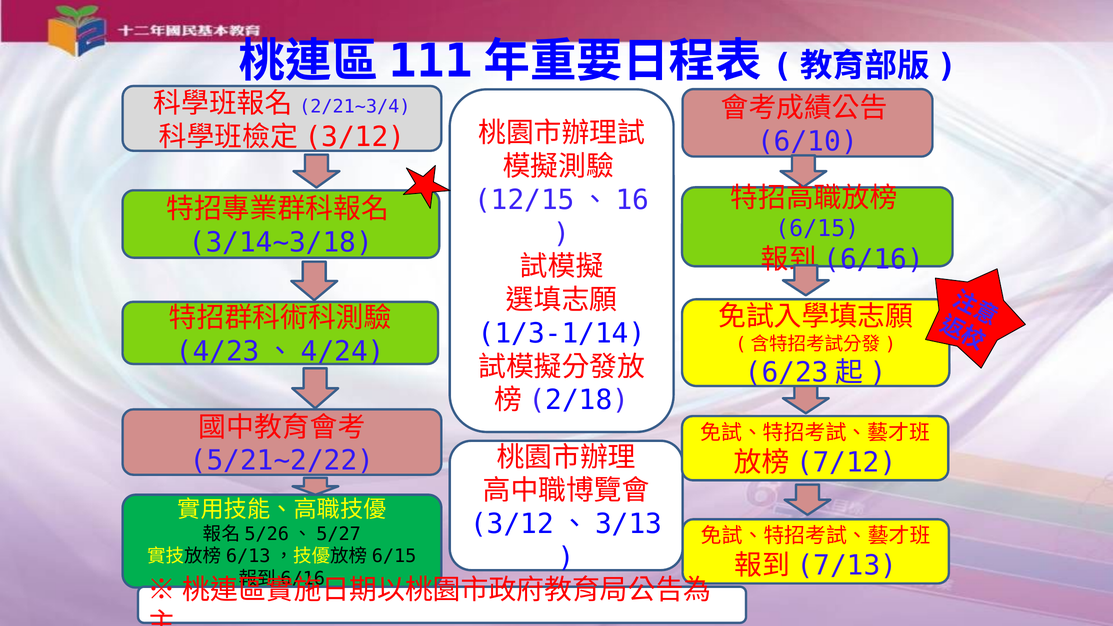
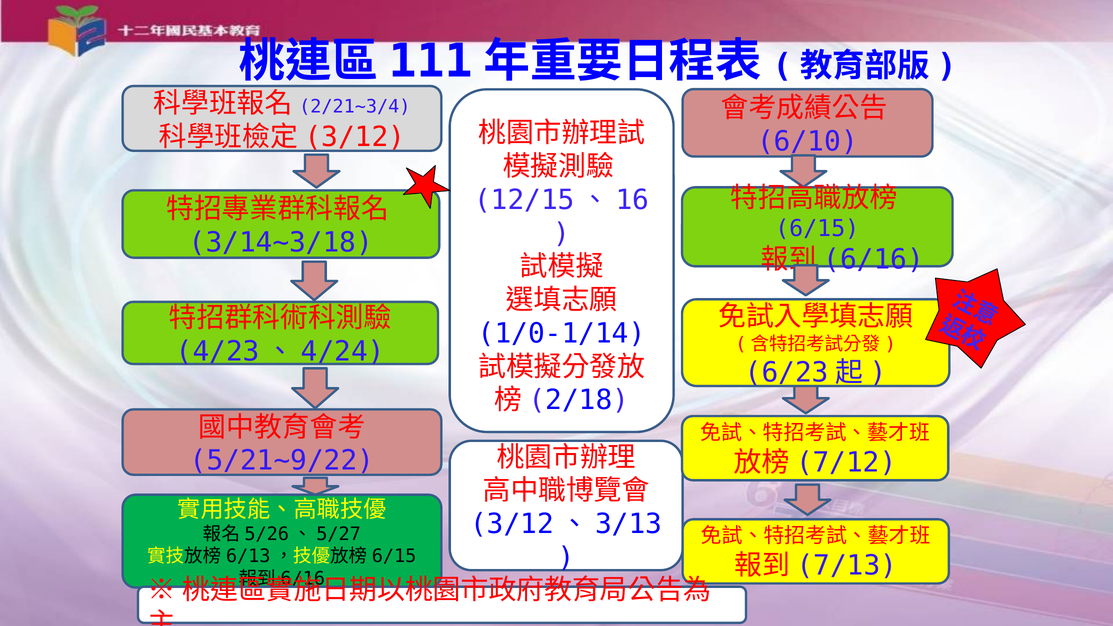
1/3-1/14: 1/3-1/14 -> 1/0-1/14
5/21~2/22: 5/21~2/22 -> 5/21~9/22
